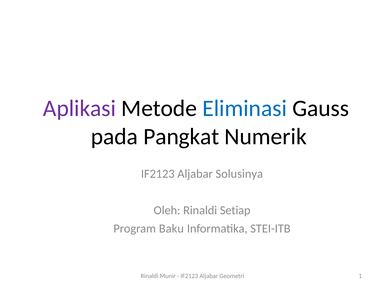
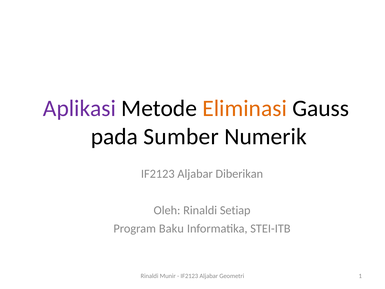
Eliminasi colour: blue -> orange
Pangkat: Pangkat -> Sumber
Solusinya: Solusinya -> Diberikan
